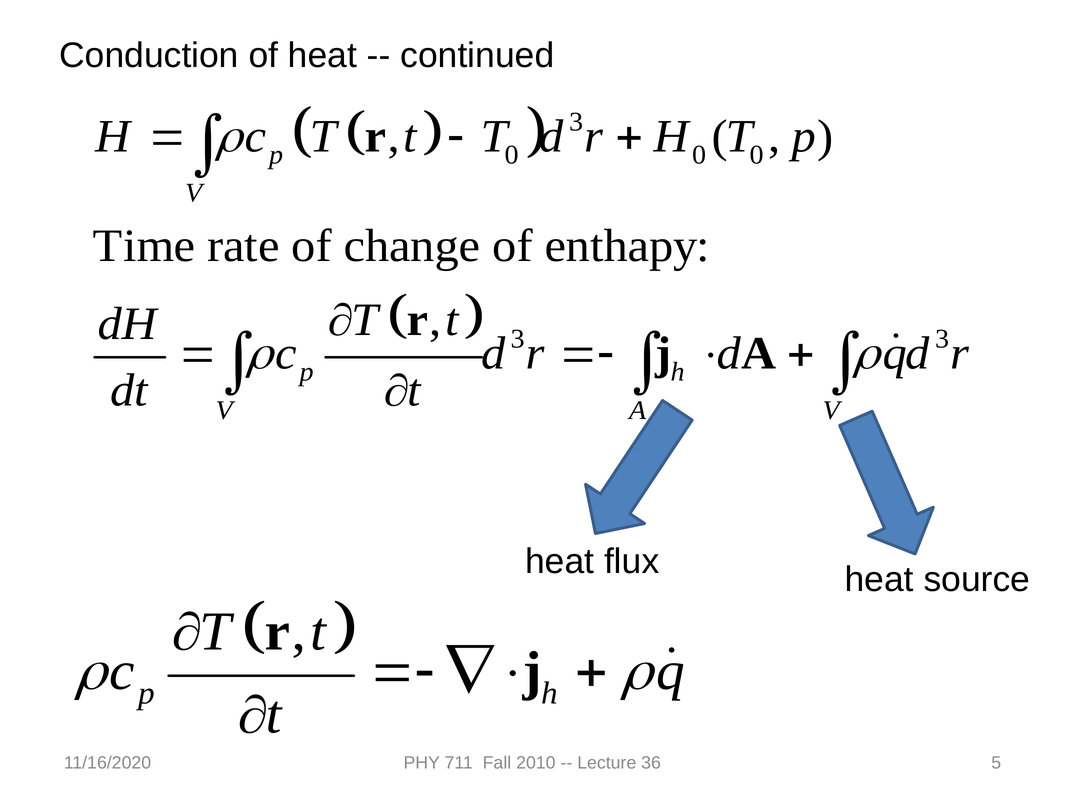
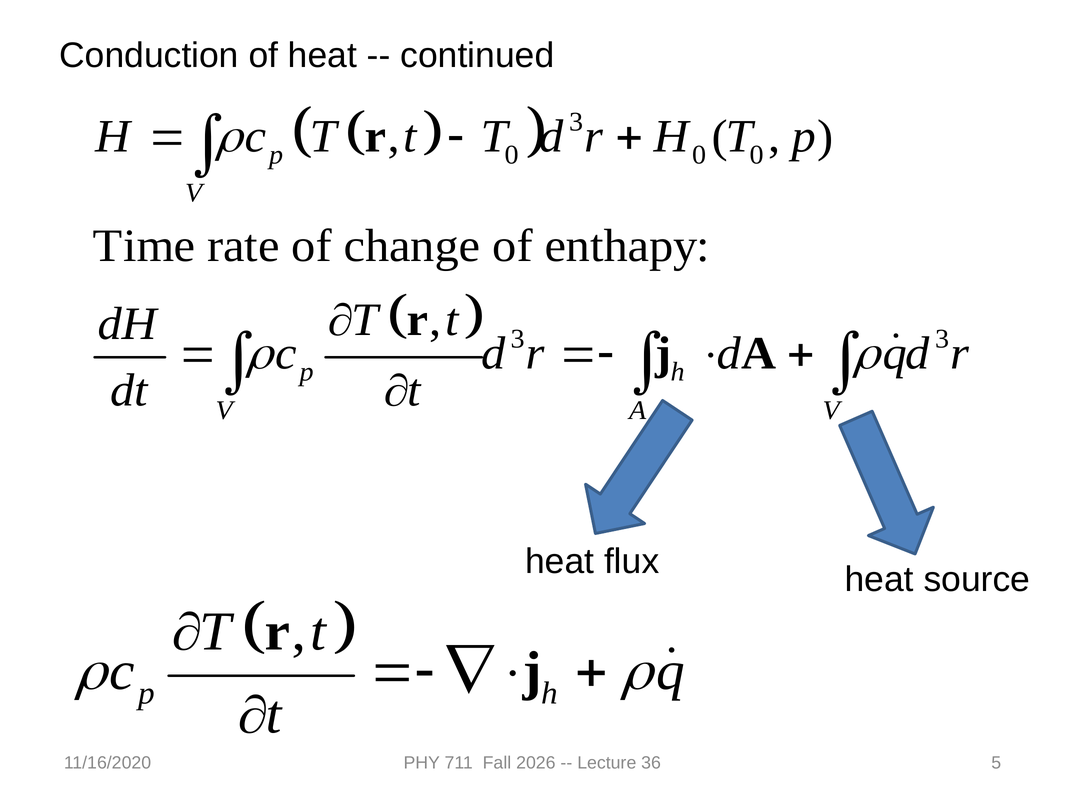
2010: 2010 -> 2026
